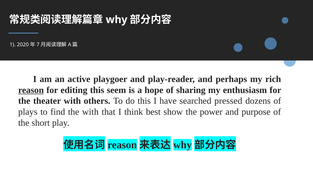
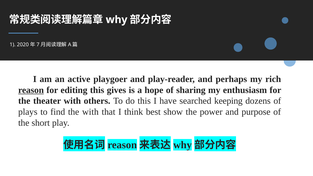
seem: seem -> gives
pressed: pressed -> keeping
